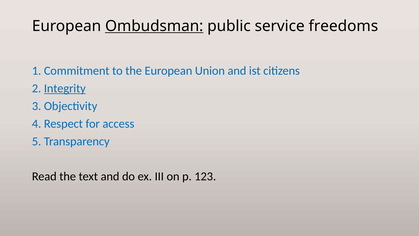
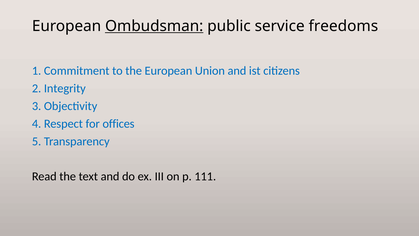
Integrity underline: present -> none
access: access -> offices
123: 123 -> 111
